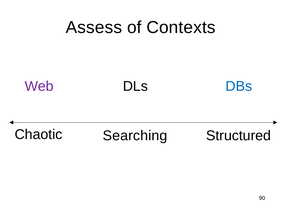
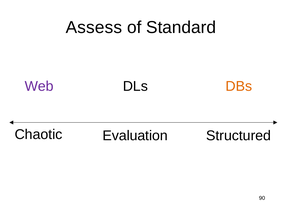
Contexts: Contexts -> Standard
DBs colour: blue -> orange
Searching: Searching -> Evaluation
